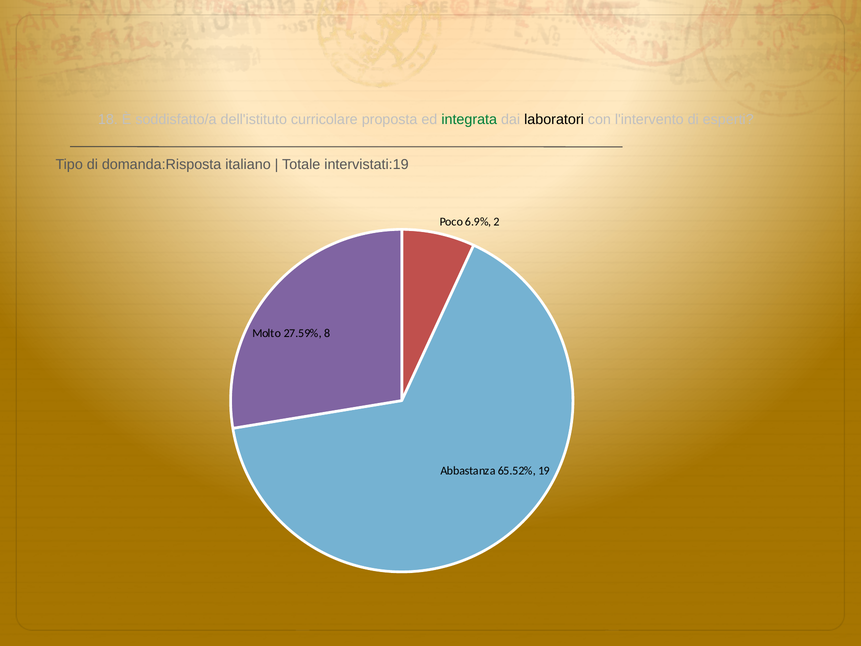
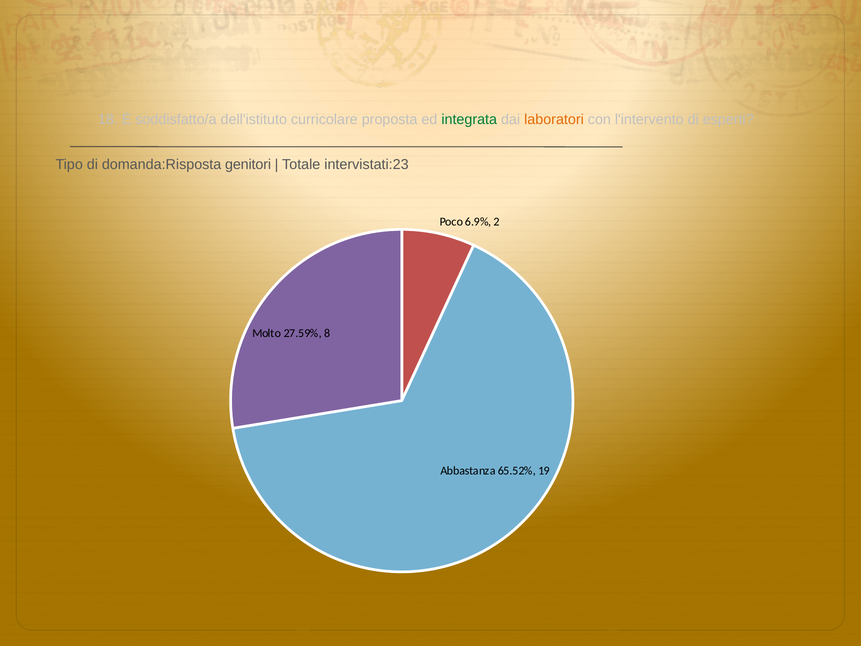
laboratori colour: black -> orange
italiano: italiano -> genitori
intervistati:19: intervistati:19 -> intervistati:23
